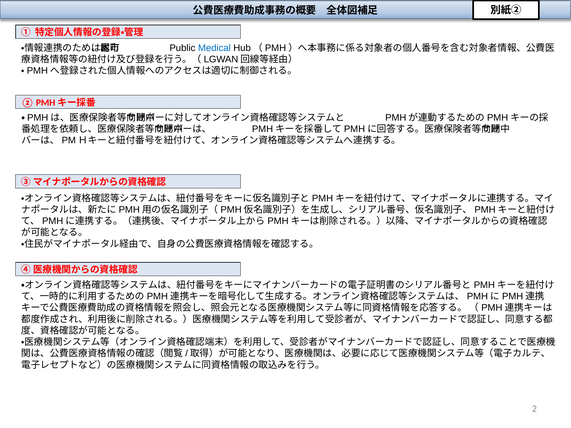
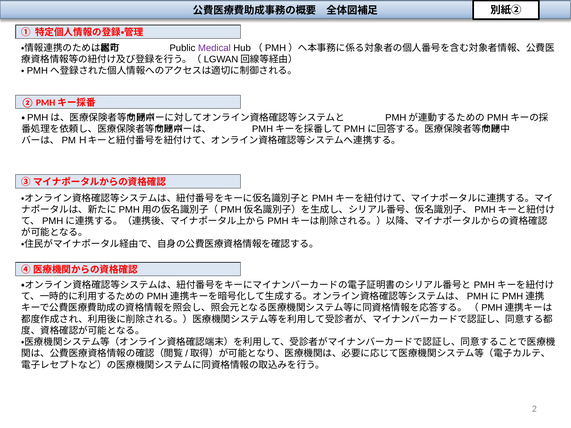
Medical colour: blue -> purple
